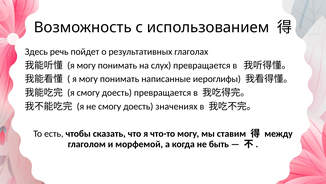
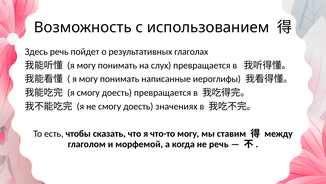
не быть: быть -> речь
